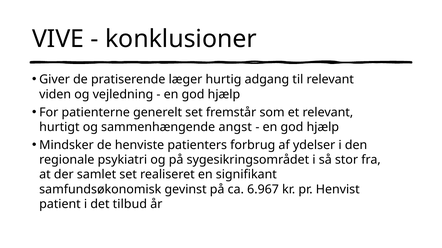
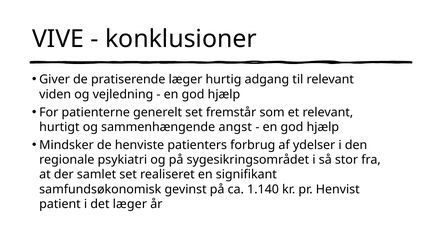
6.967: 6.967 -> 1.140
det tilbud: tilbud -> læger
